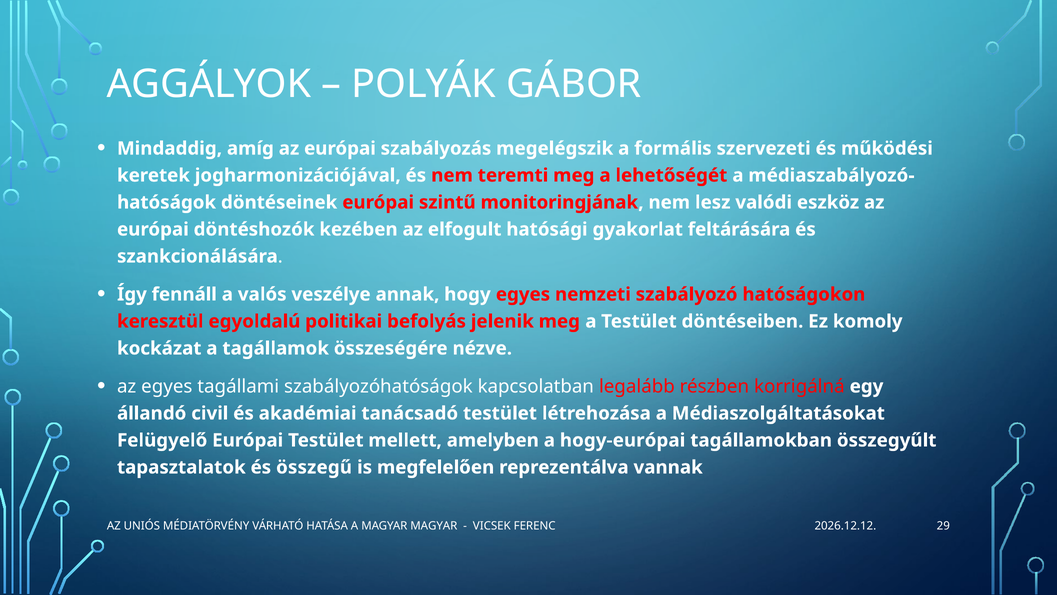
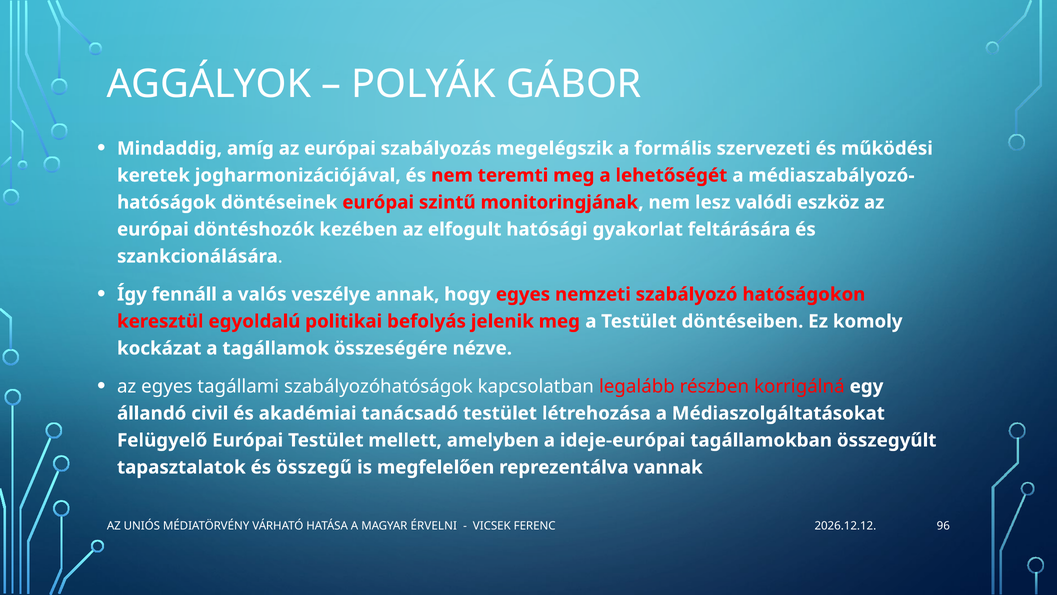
hogy-európai: hogy-európai -> ideje-európai
MAGYAR MAGYAR: MAGYAR -> ÉRVELNI
29: 29 -> 96
